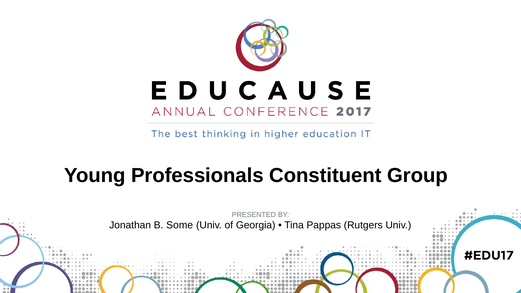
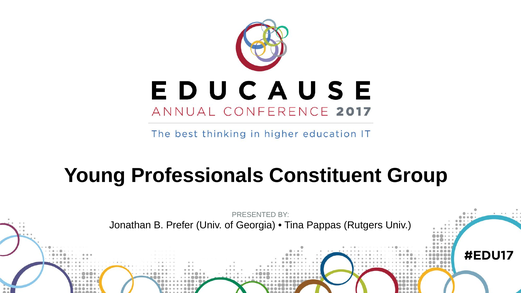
Some: Some -> Prefer
